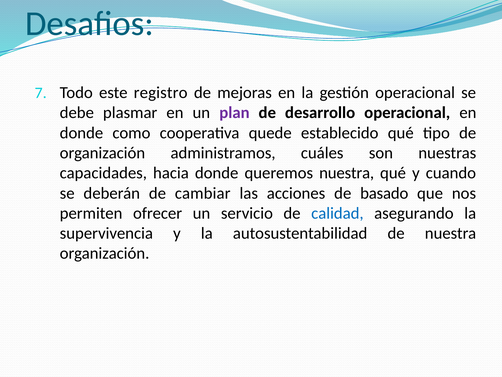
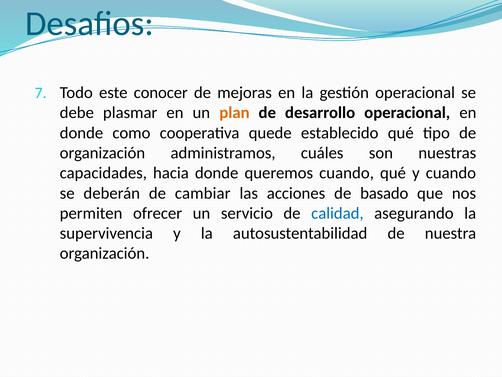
registro: registro -> conocer
plan colour: purple -> orange
queremos nuestra: nuestra -> cuando
